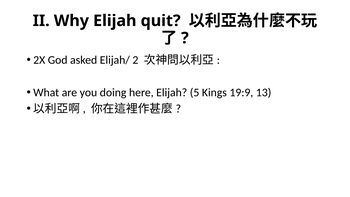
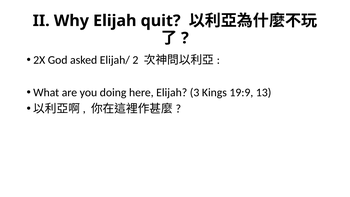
5: 5 -> 3
